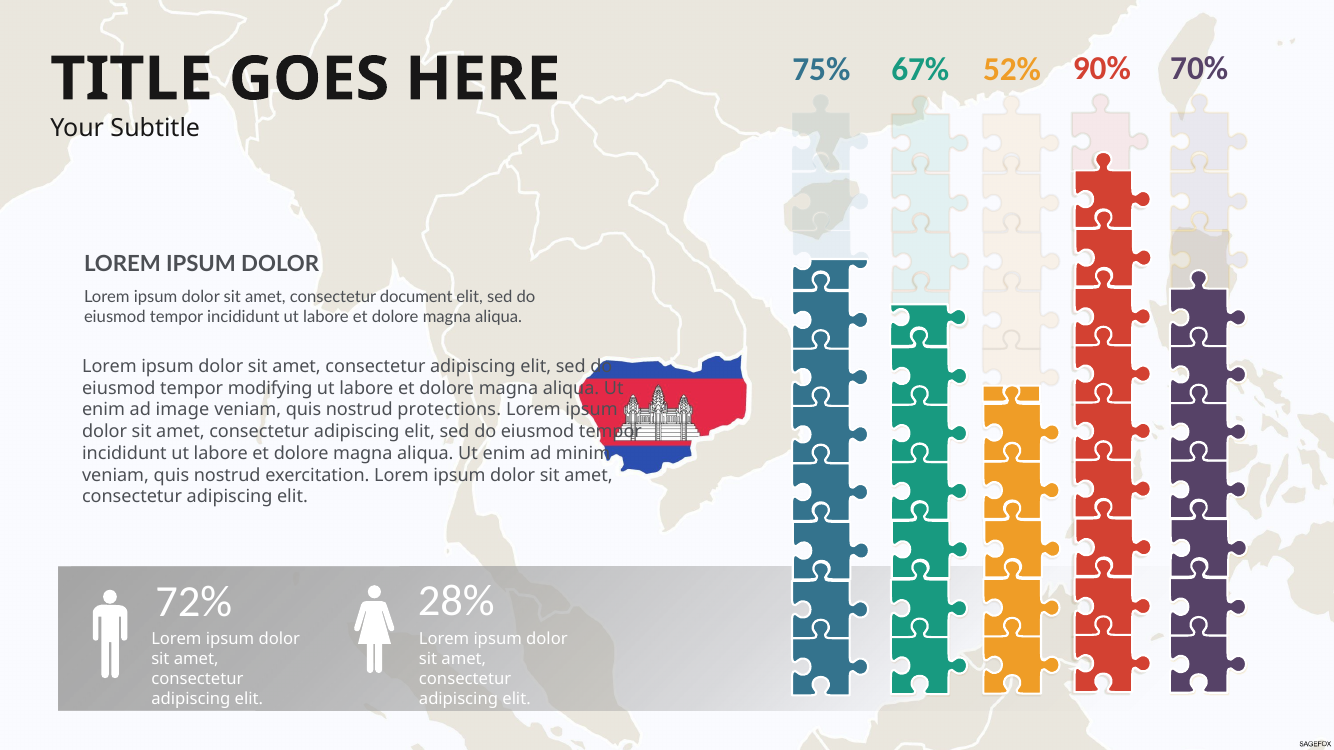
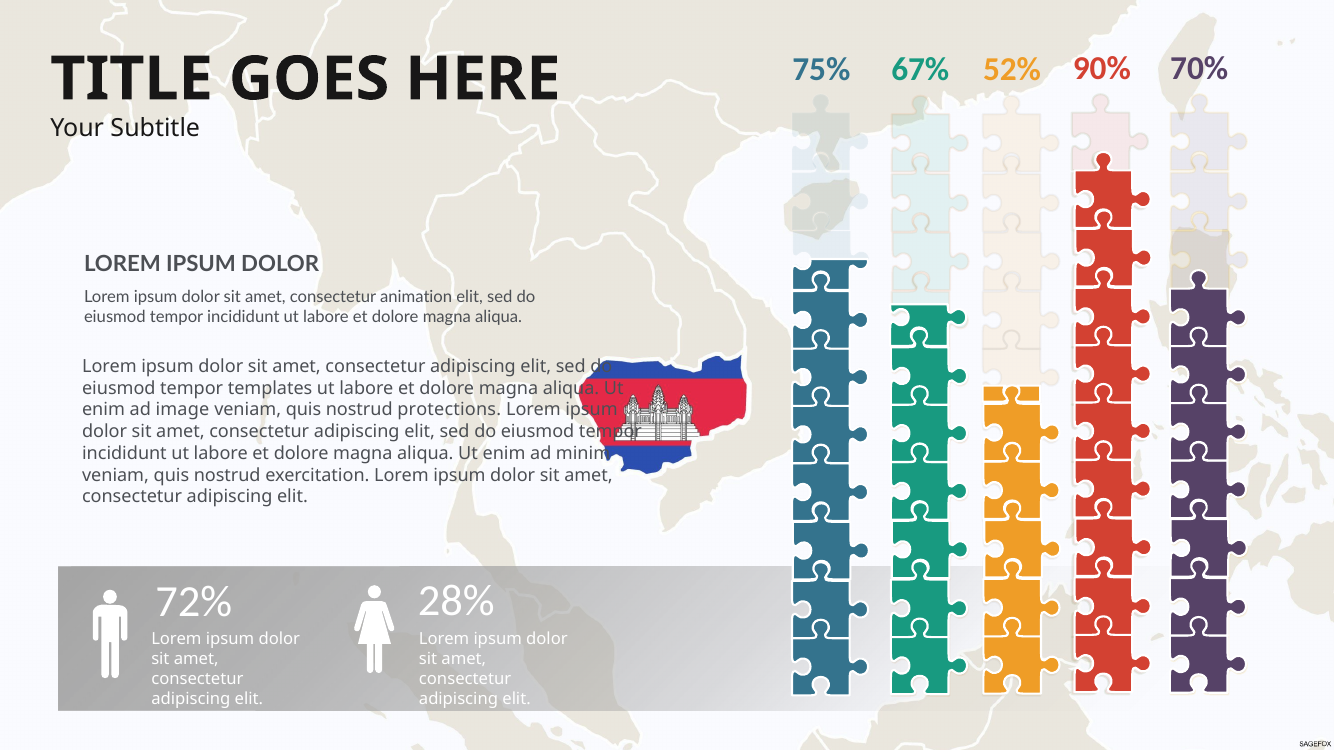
document: document -> animation
modifying: modifying -> templates
